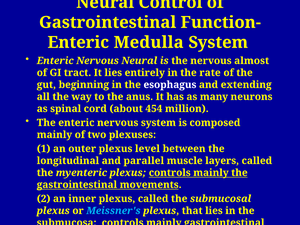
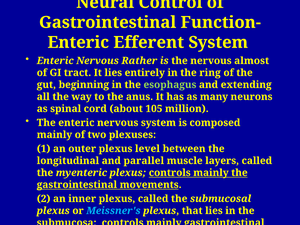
Medulla: Medulla -> Efferent
Nervous Neural: Neural -> Rather
rate: rate -> ring
esophagus colour: white -> light green
454: 454 -> 105
